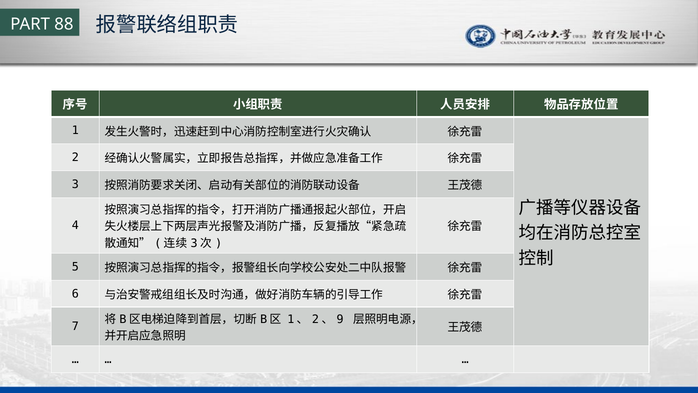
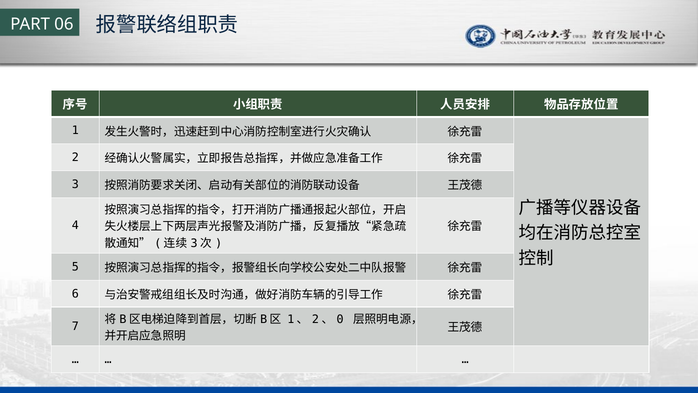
88: 88 -> 06
9: 9 -> 0
